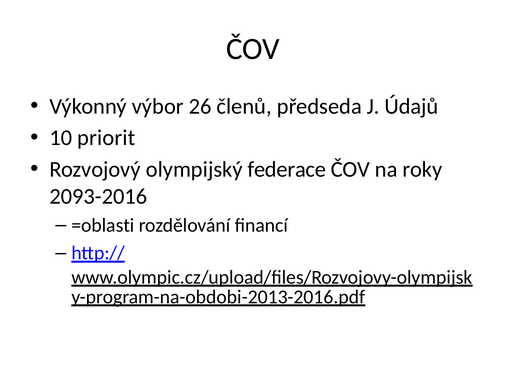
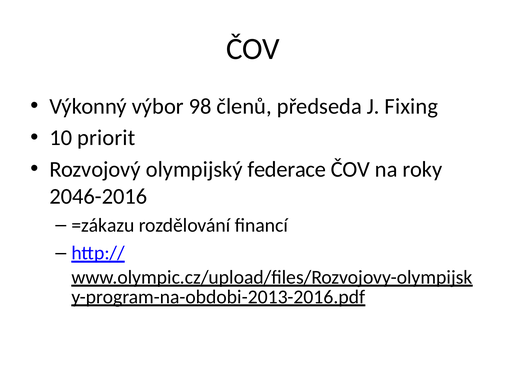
26: 26 -> 98
Údajů: Údajů -> Fixing
2093-2016: 2093-2016 -> 2046-2016
=oblasti: =oblasti -> =zákazu
